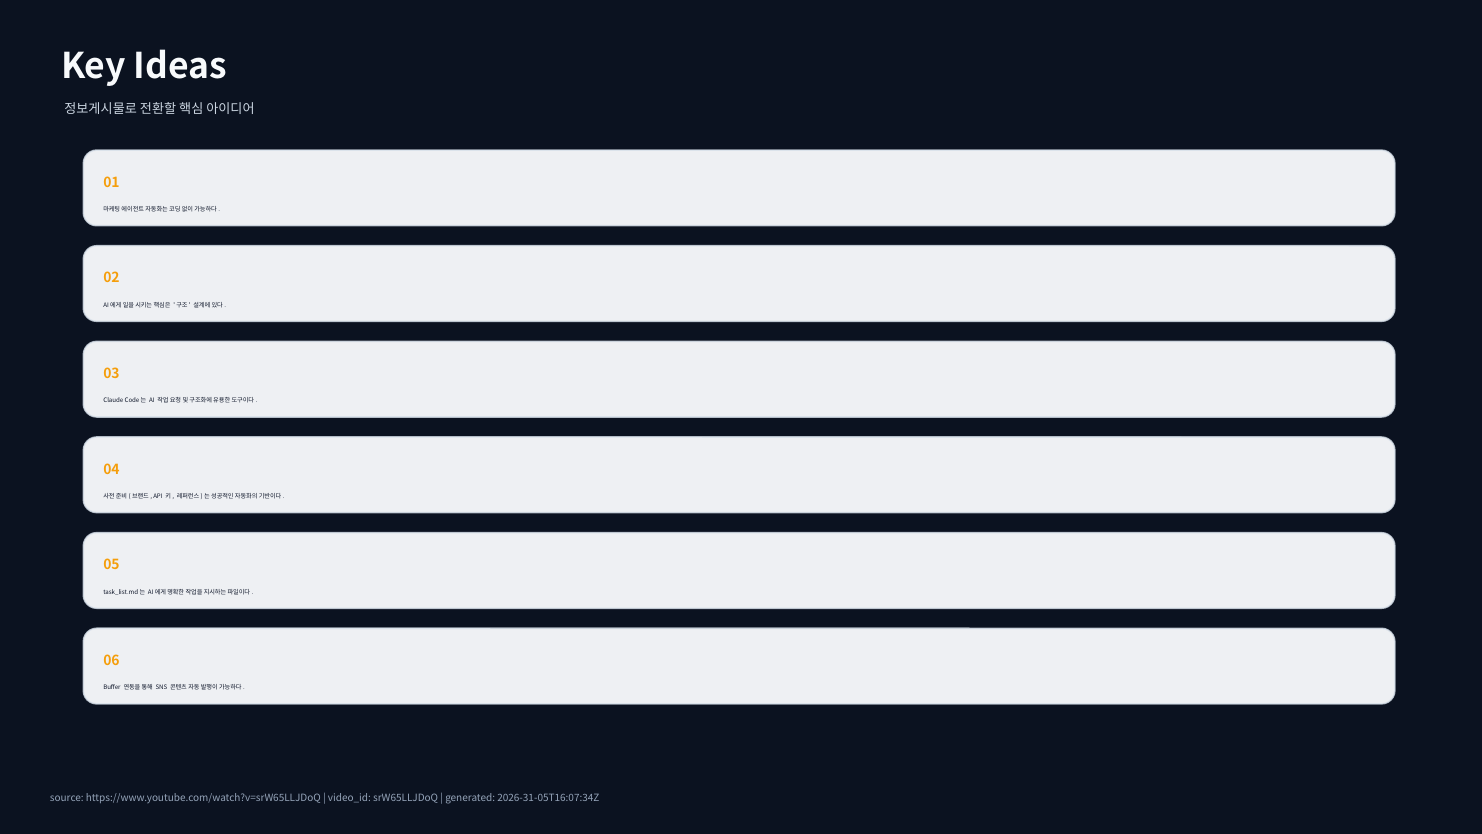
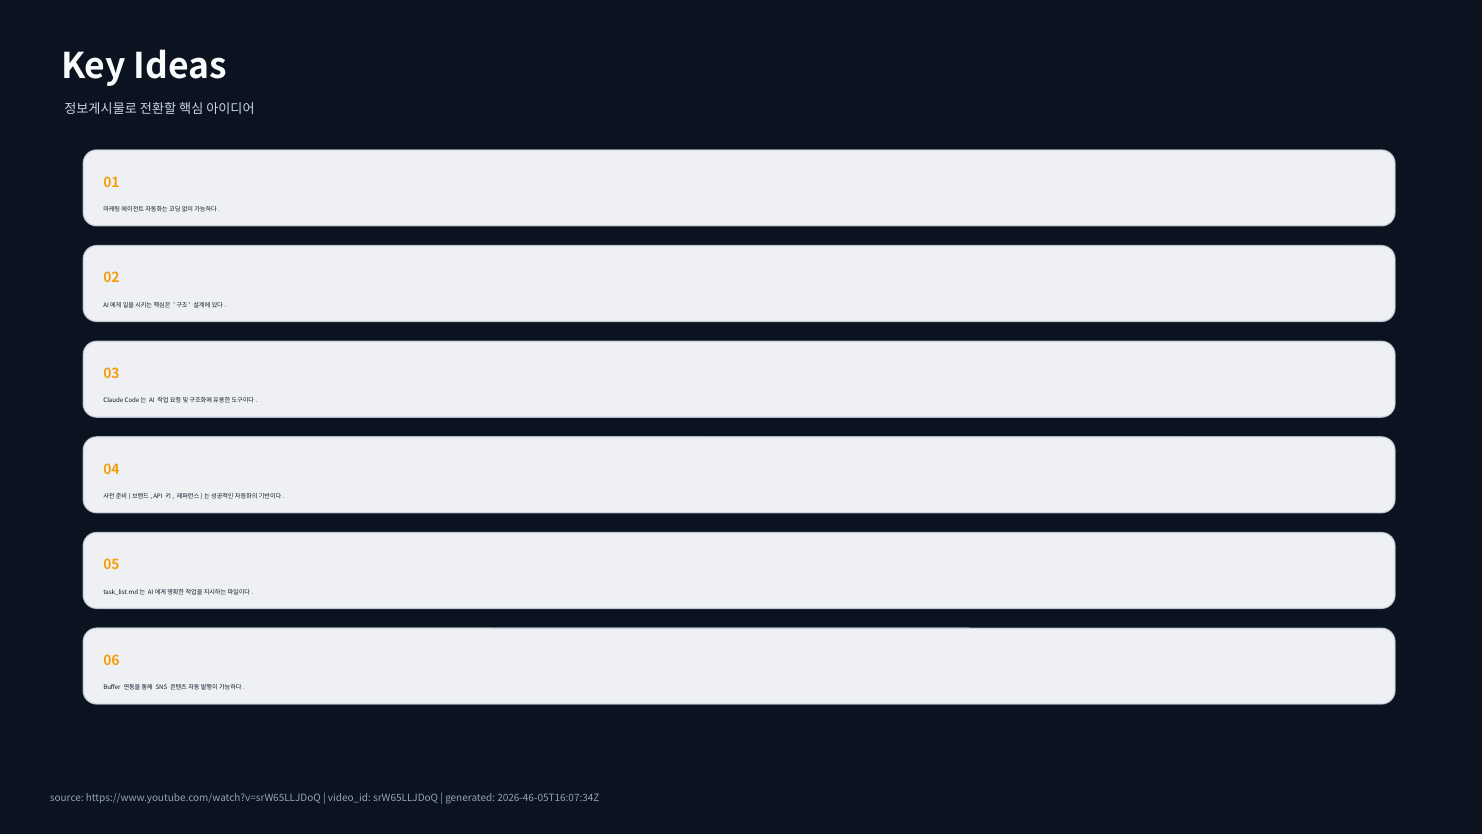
2026-31-05T16:07:34Z: 2026-31-05T16:07:34Z -> 2026-46-05T16:07:34Z
